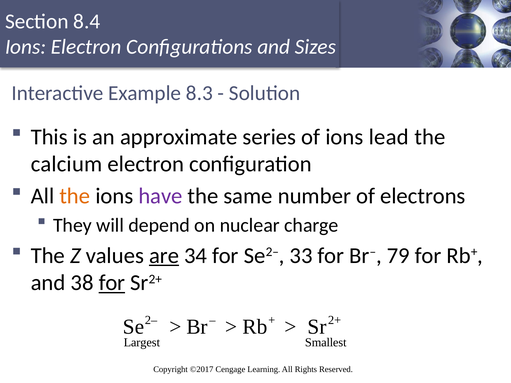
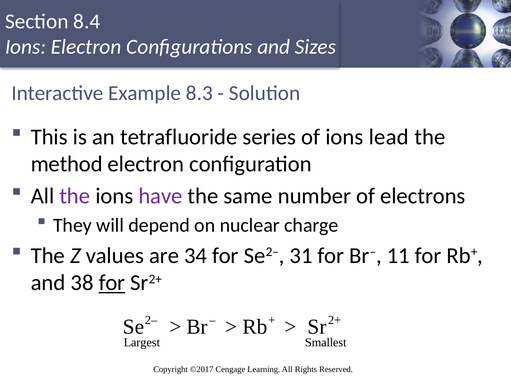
approximate: approximate -> tetrafluoride
calcium: calcium -> method
the at (75, 196) colour: orange -> purple
are underline: present -> none
33: 33 -> 31
79: 79 -> 11
